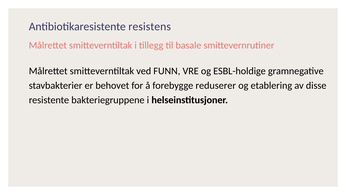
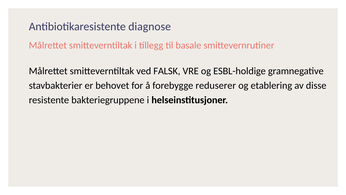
resistens: resistens -> diagnose
FUNN: FUNN -> FALSK
